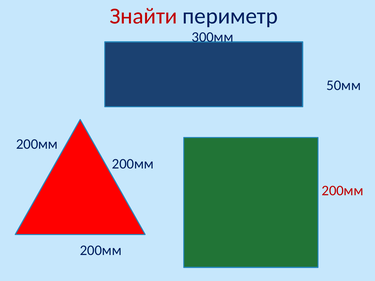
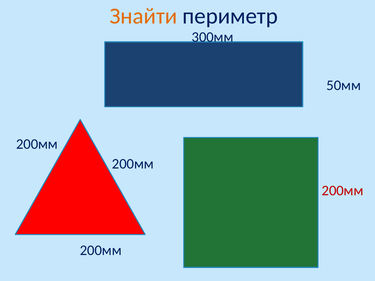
Знайти colour: red -> orange
